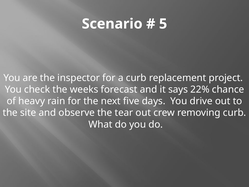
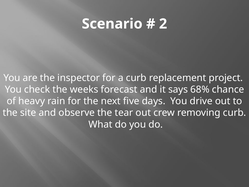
5: 5 -> 2
22%: 22% -> 68%
